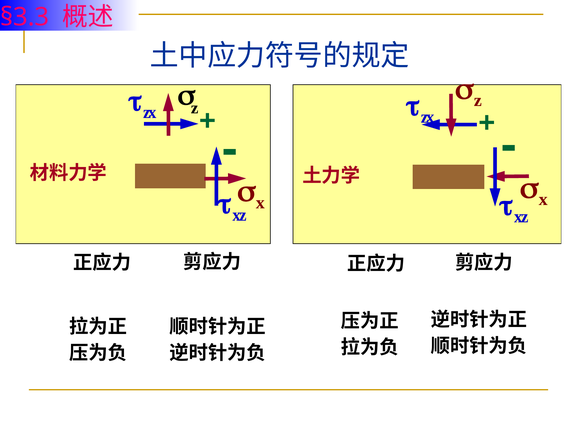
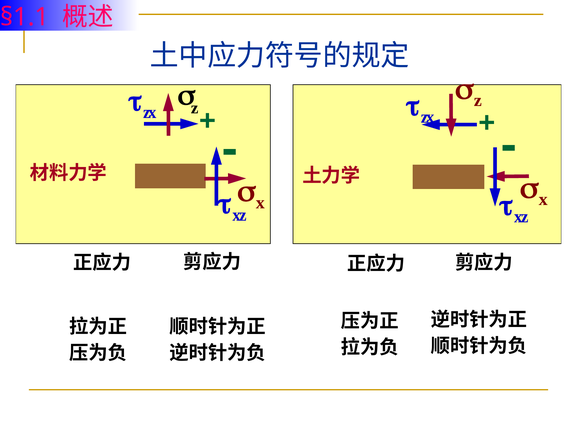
§3.3: §3.3 -> §1.1
